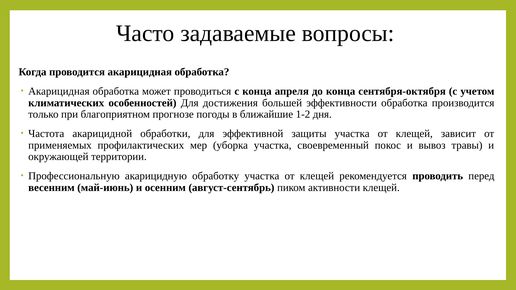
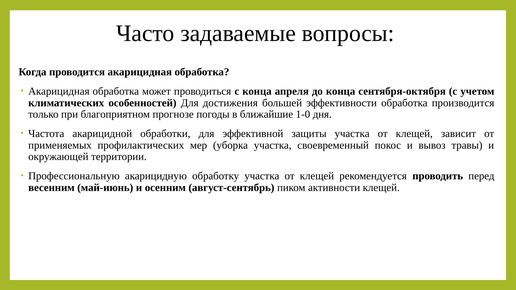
1-2: 1-2 -> 1-0
